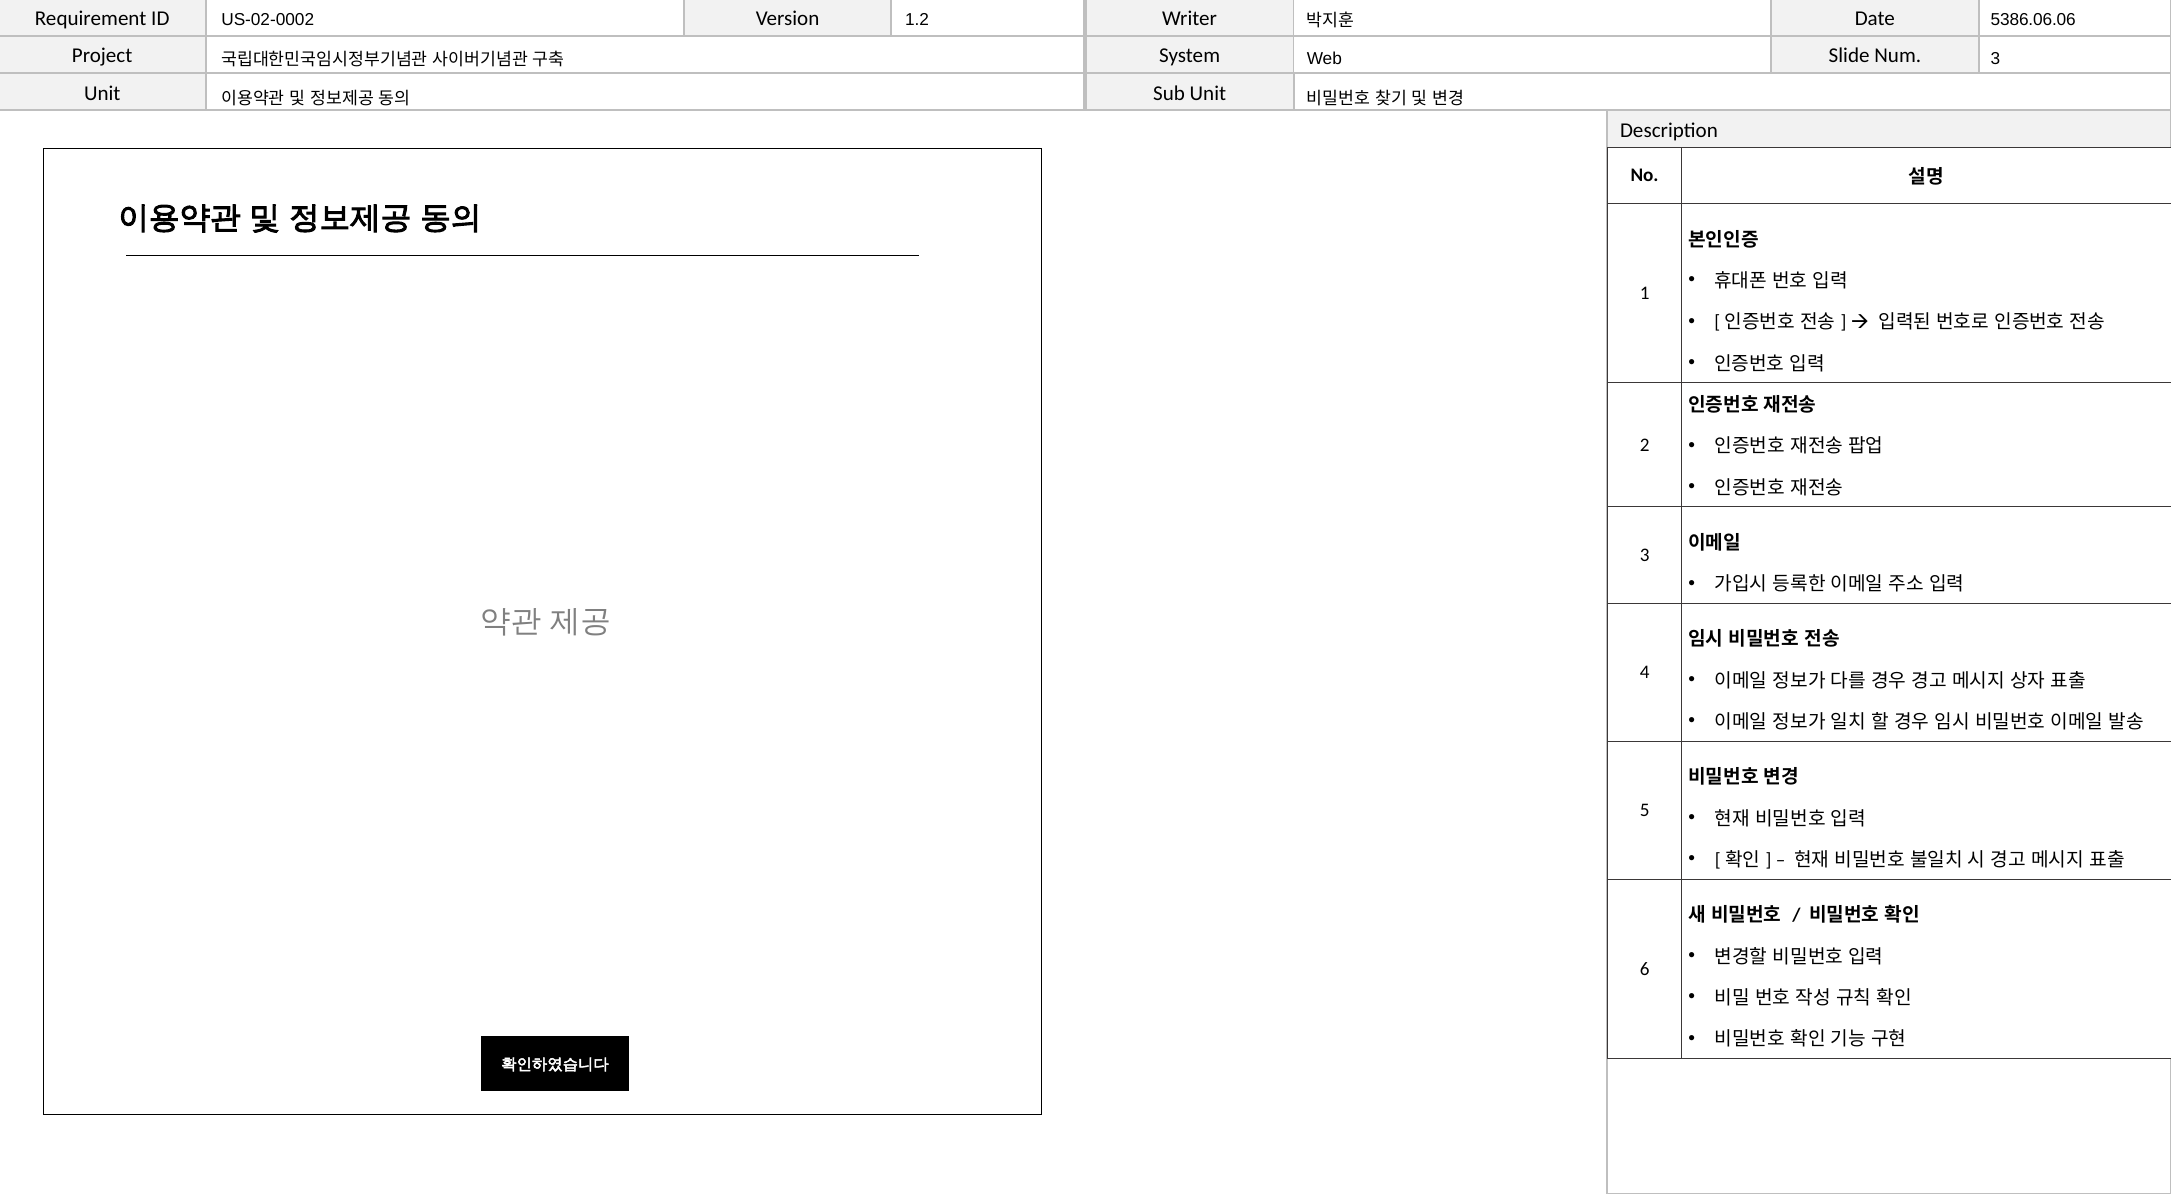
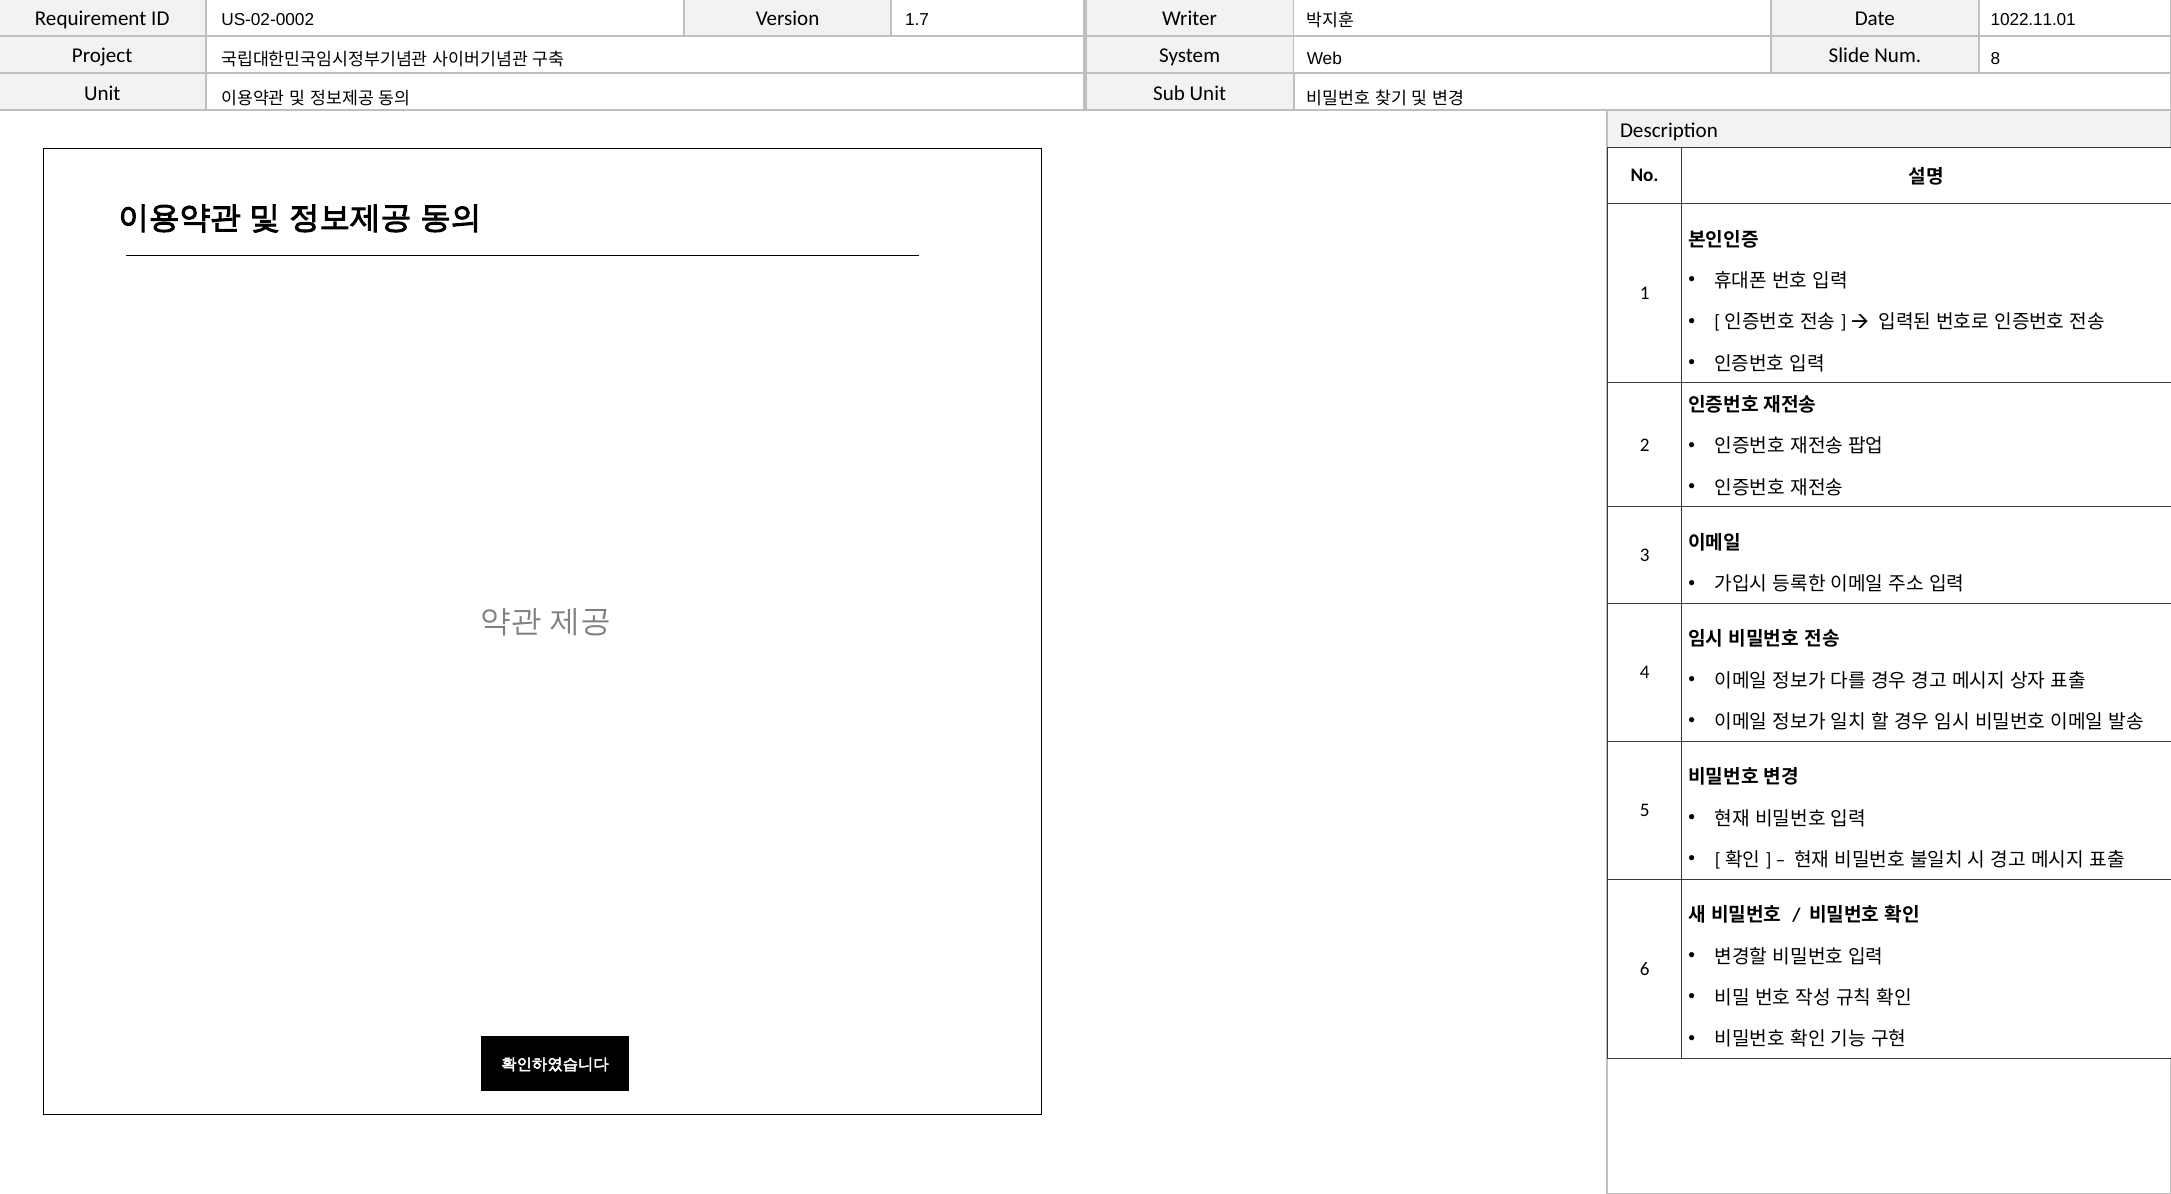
1.2: 1.2 -> 1.7
5386.06.06: 5386.06.06 -> 1022.11.01
Web 3: 3 -> 8
